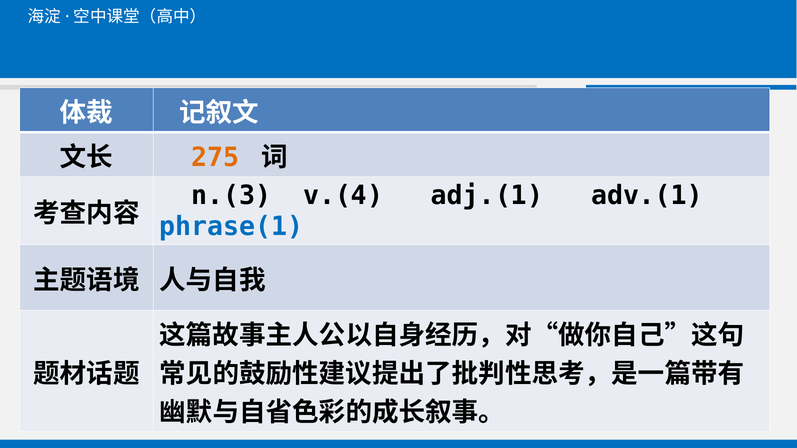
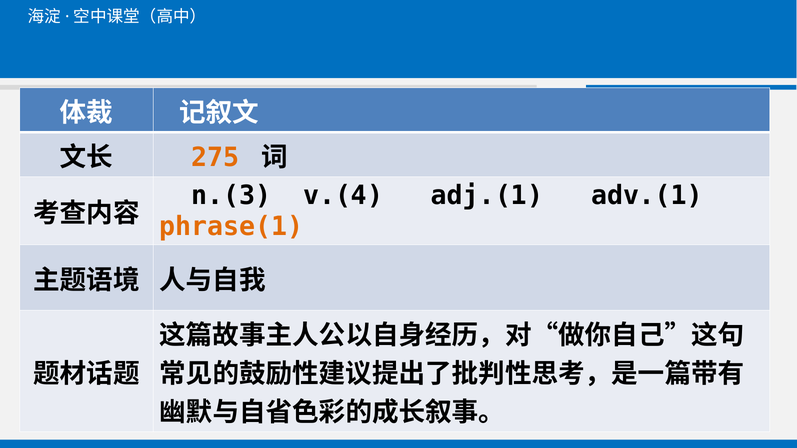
phrase(1 colour: blue -> orange
